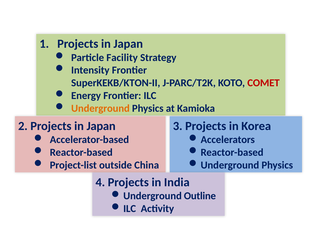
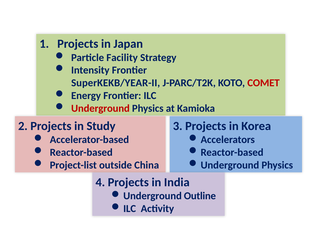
SuperKEKB/KTON-II: SuperKEKB/KTON-II -> SuperKEKB/YEAR-II
Underground at (100, 108) colour: orange -> red
2 Projects in Japan: Japan -> Study
